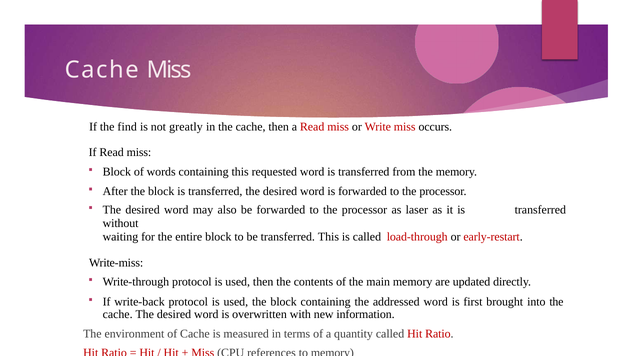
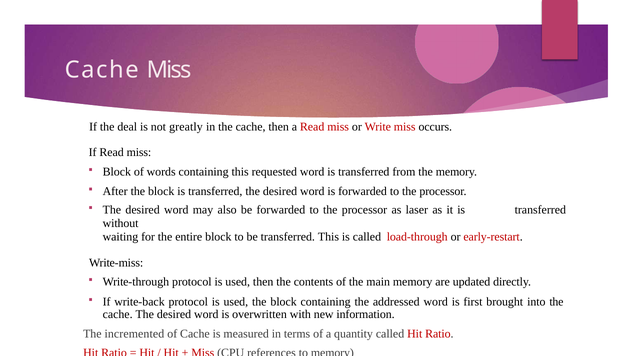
find: find -> deal
environment: environment -> incremented
